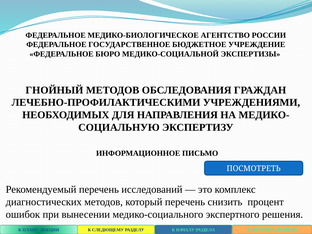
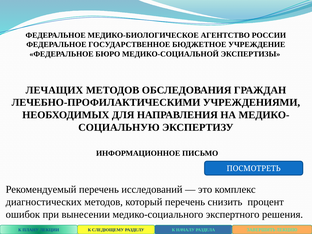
ГНОЙНЫЙ: ГНОЙНЫЙ -> ЛЕЧАЩИХ
